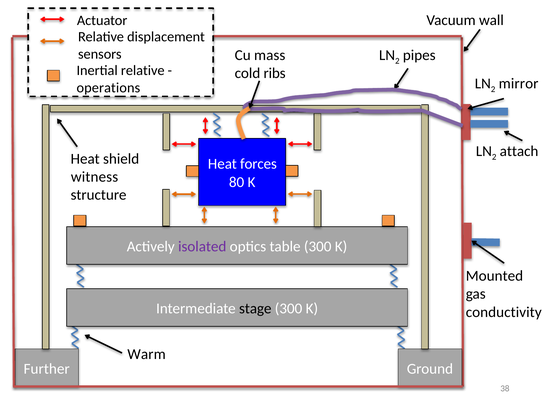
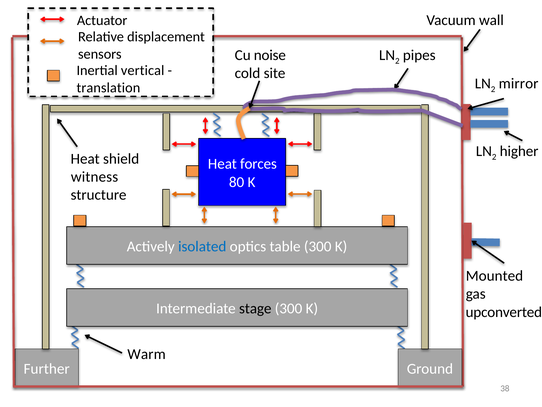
mass: mass -> noise
Inertial relative: relative -> vertical
ribs: ribs -> site
operations: operations -> translation
attach: attach -> higher
isolated colour: purple -> blue
conductivity: conductivity -> upconverted
